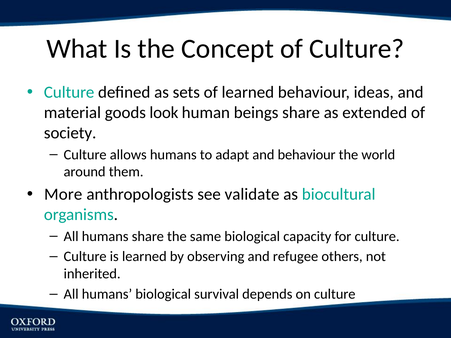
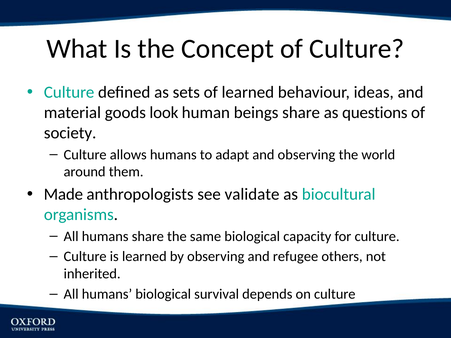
extended: extended -> questions
and behaviour: behaviour -> observing
More: More -> Made
